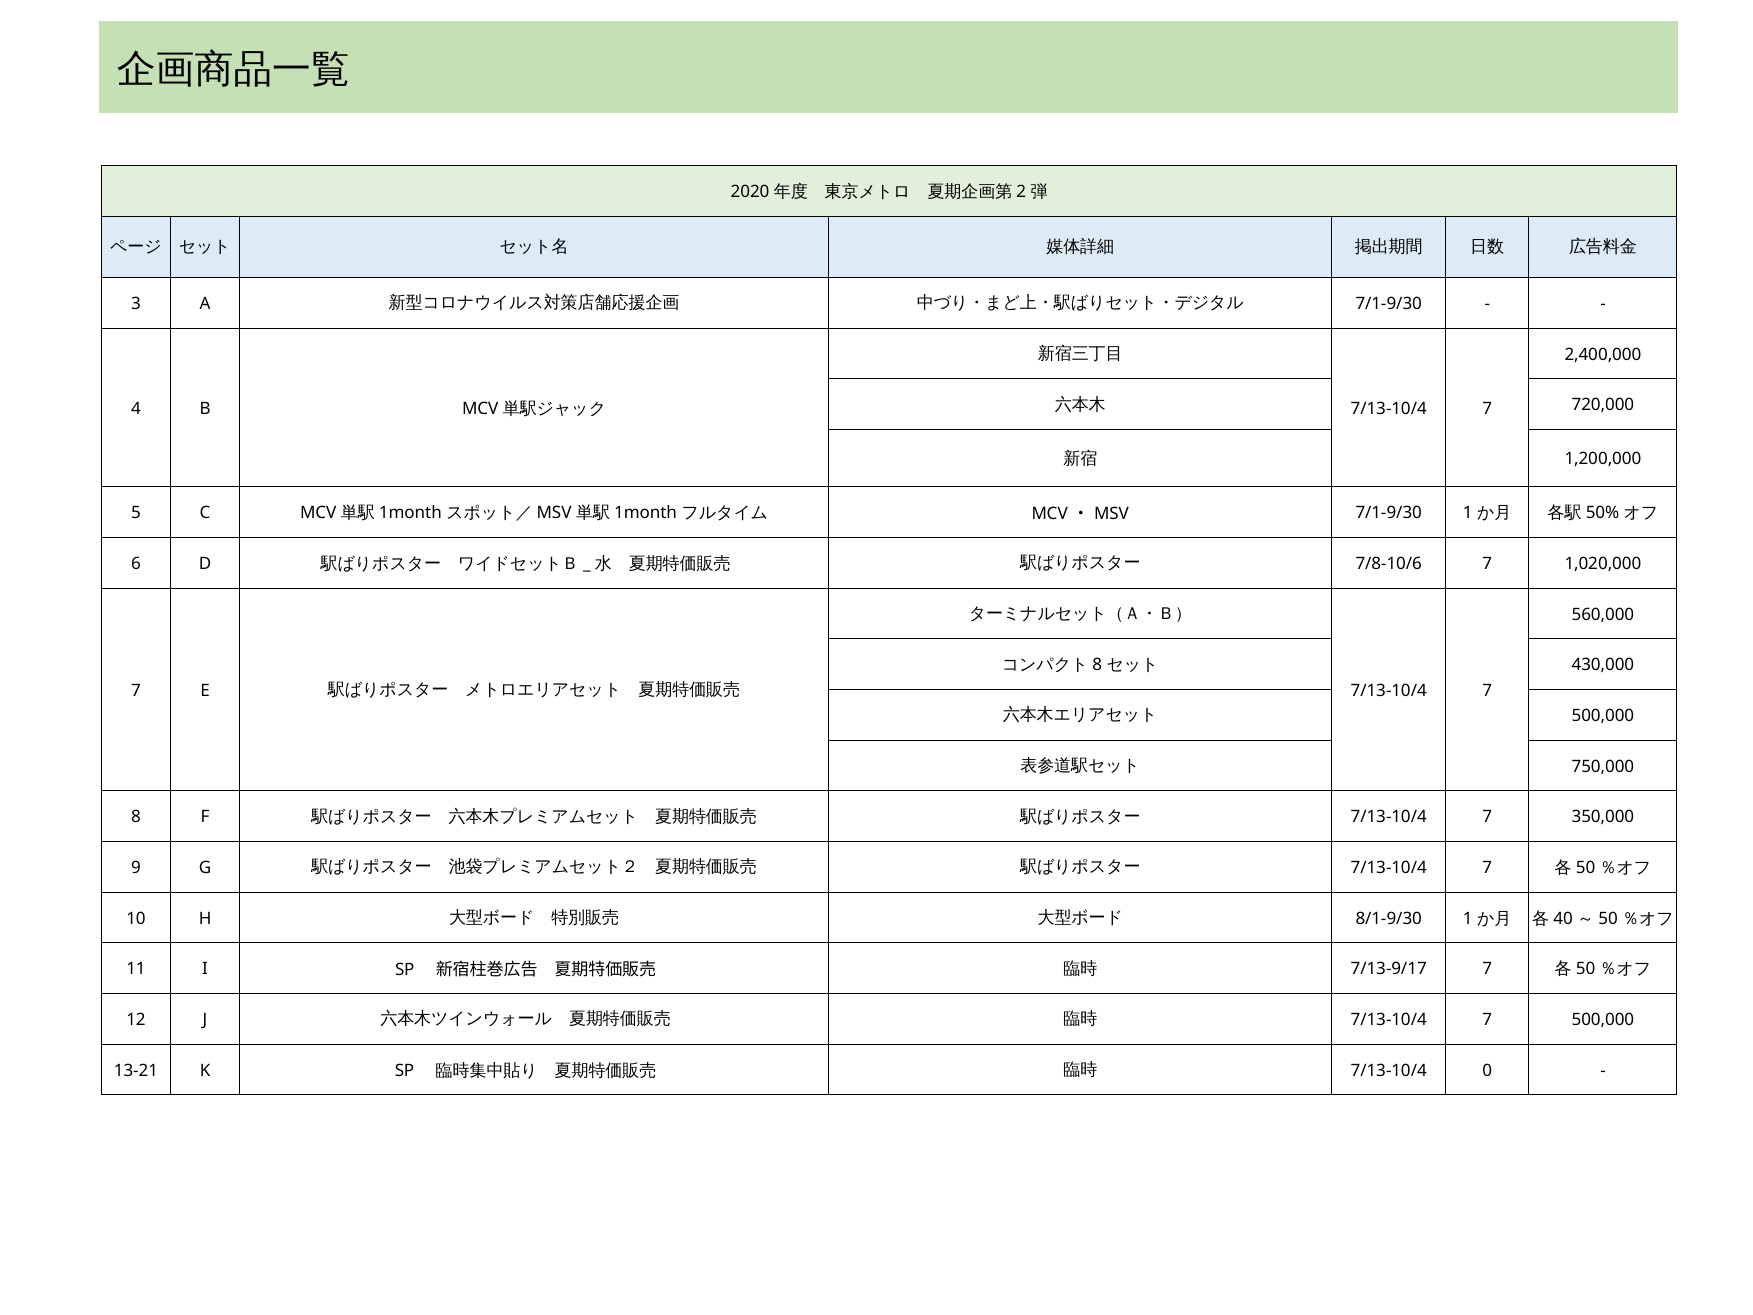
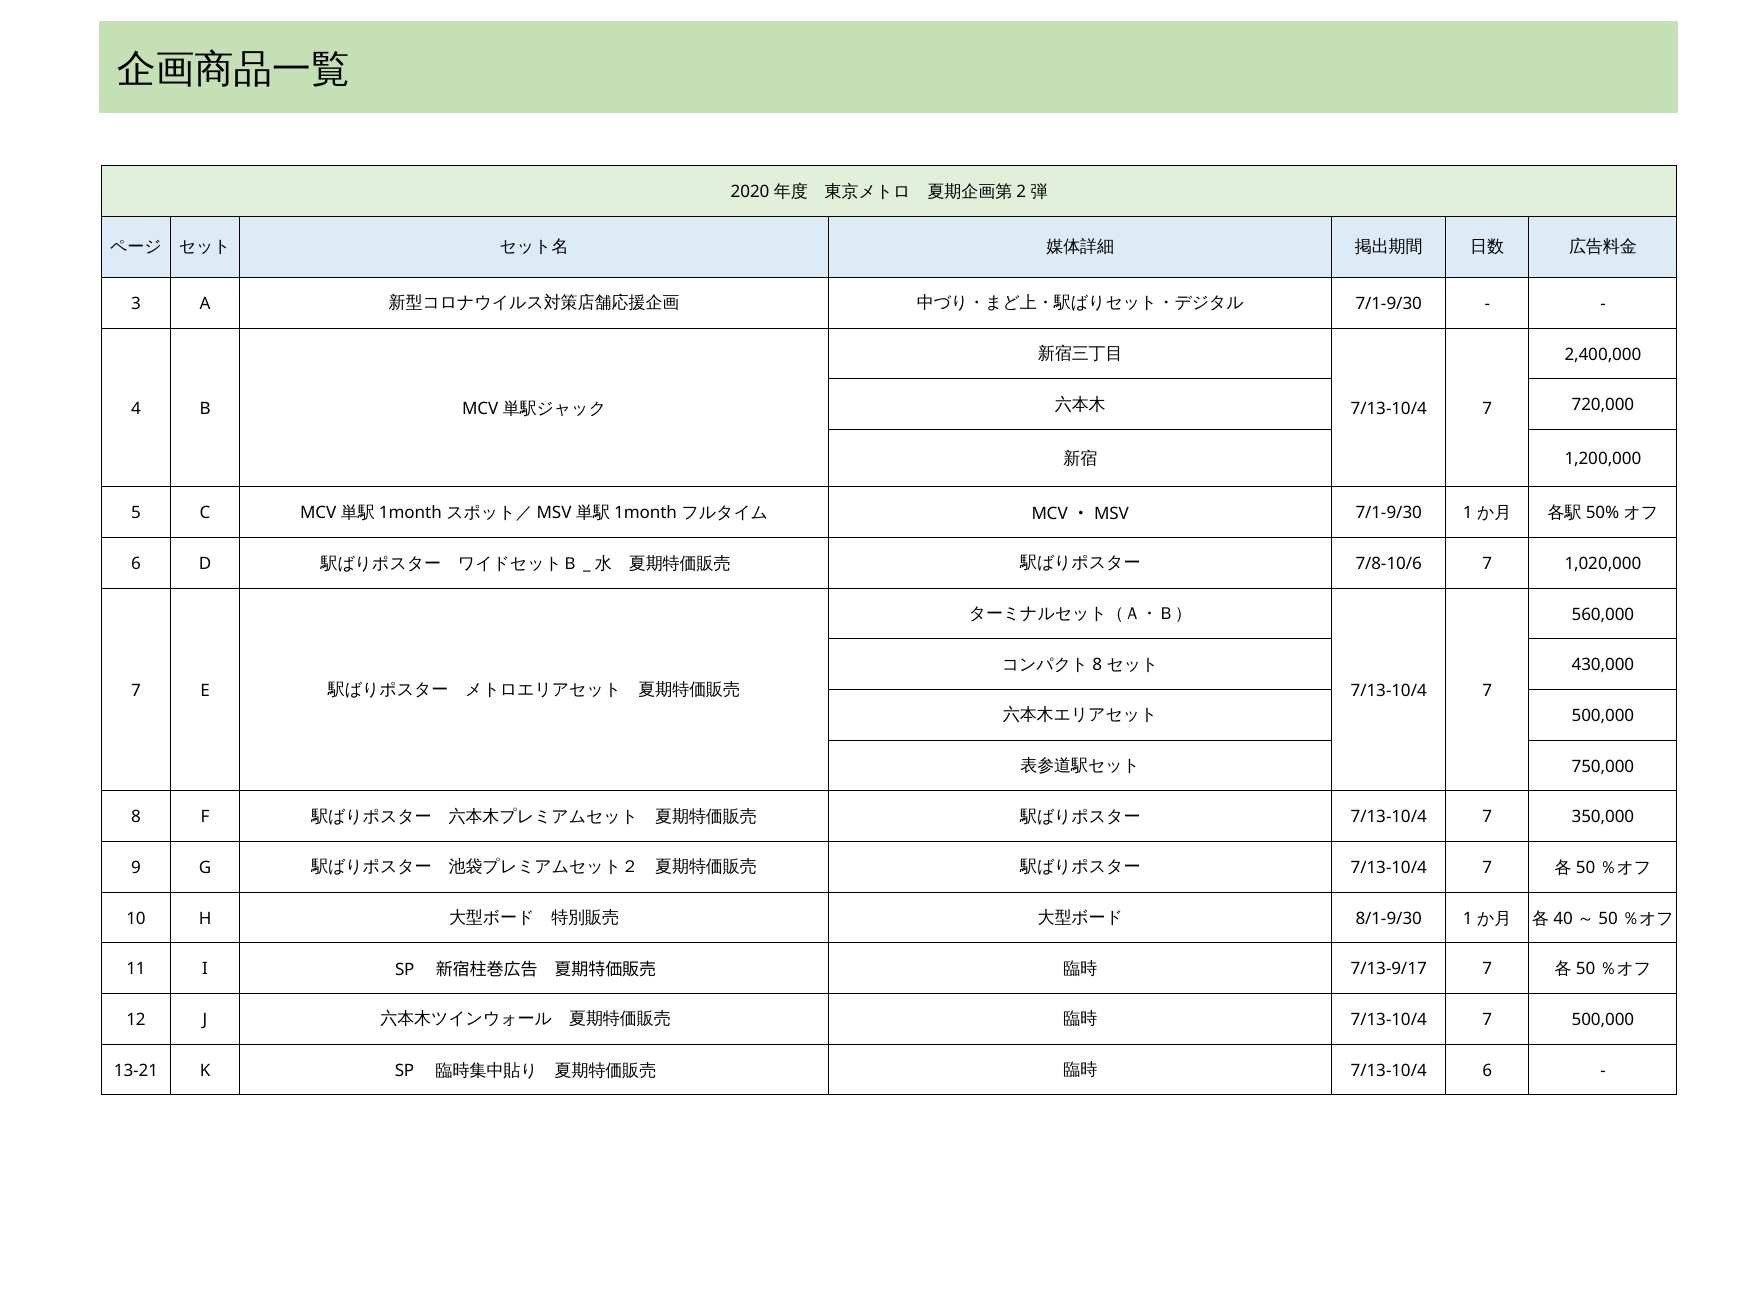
7/13-10/4 0: 0 -> 6
